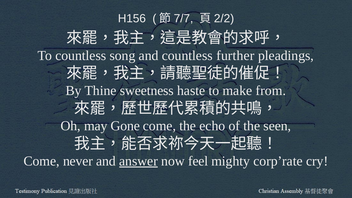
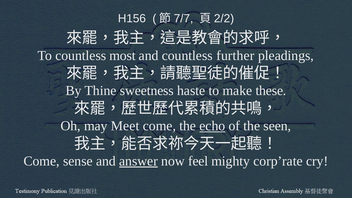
song: song -> most
from: from -> these
Gone: Gone -> Meet
echo underline: none -> present
never: never -> sense
